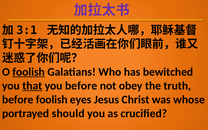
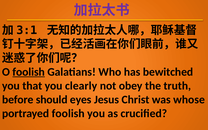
that underline: present -> none
you before: before -> clearly
before foolish: foolish -> should
portrayed should: should -> foolish
